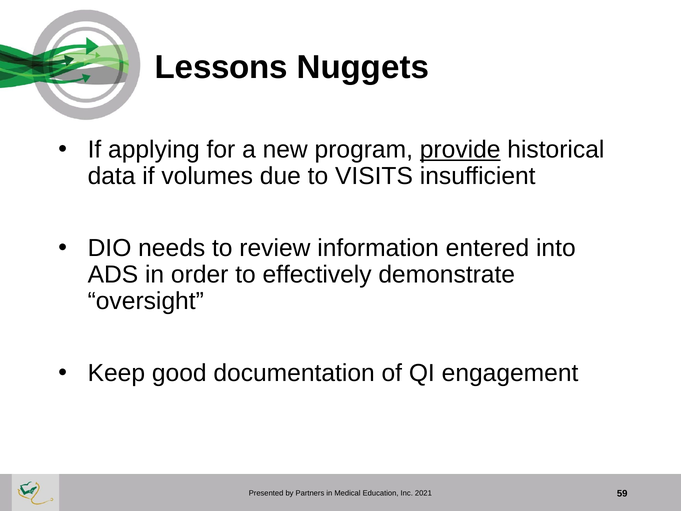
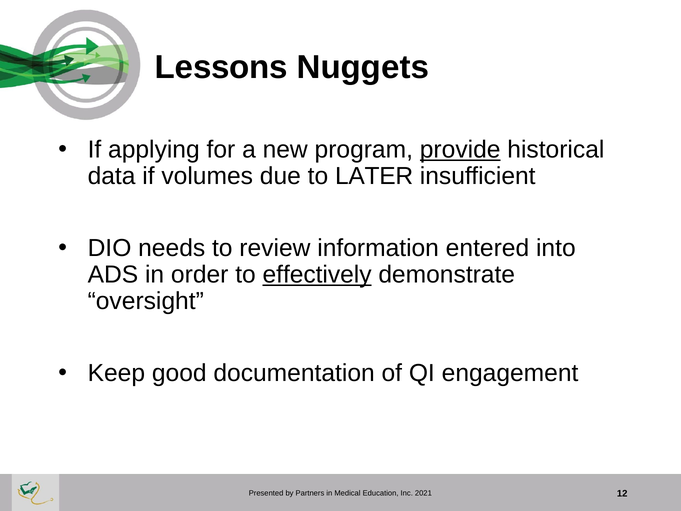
VISITS: VISITS -> LATER
effectively underline: none -> present
59: 59 -> 12
